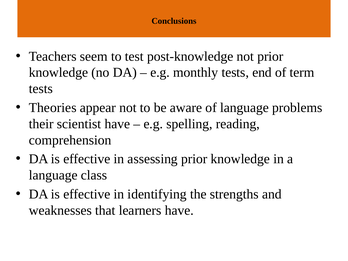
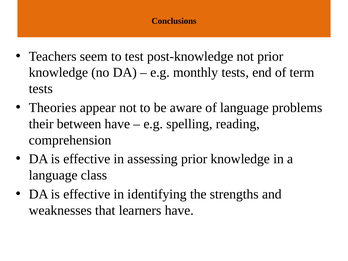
scientist: scientist -> between
